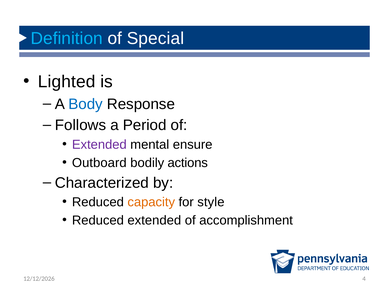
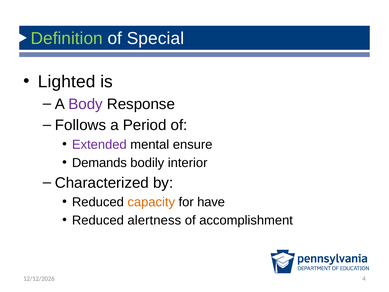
Definition colour: light blue -> light green
Body colour: blue -> purple
Outboard: Outboard -> Demands
actions: actions -> interior
style: style -> have
Reduced extended: extended -> alertness
